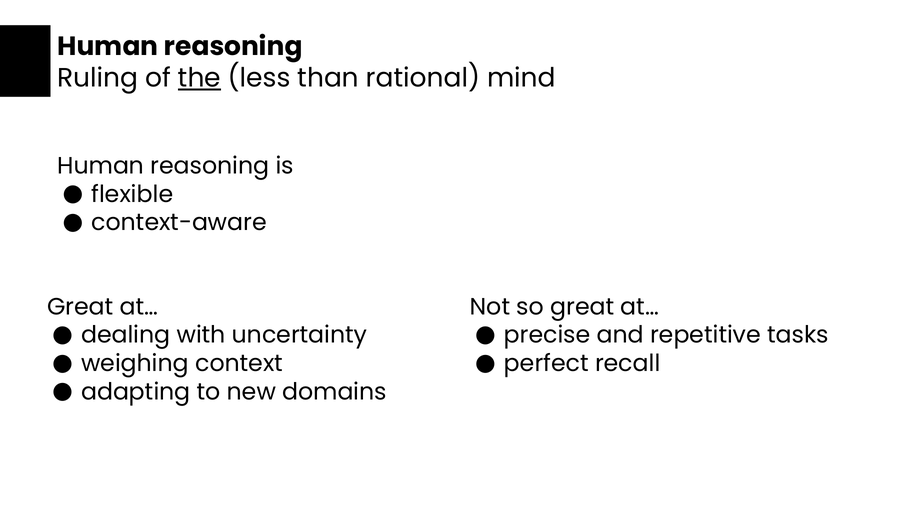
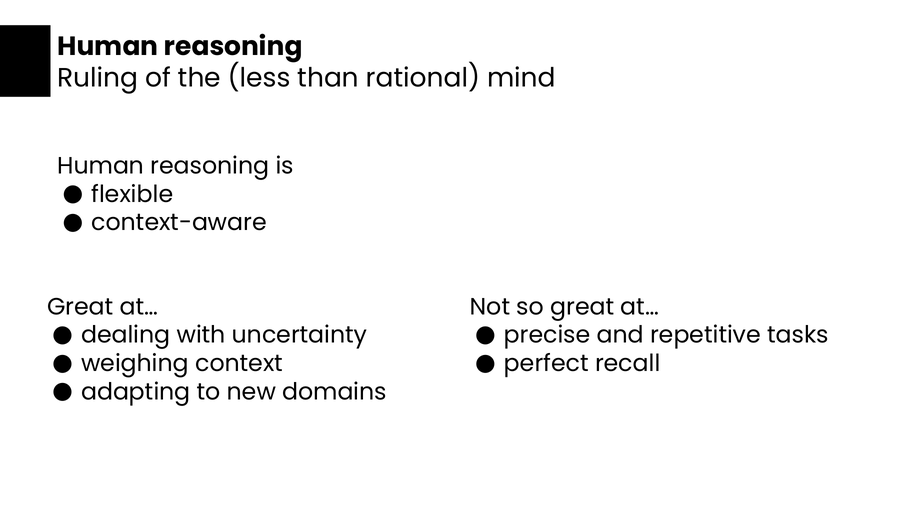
the underline: present -> none
